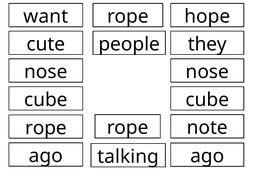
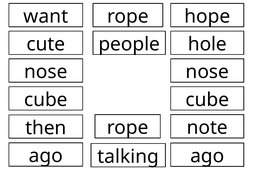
they: they -> hole
rope at (46, 128): rope -> then
